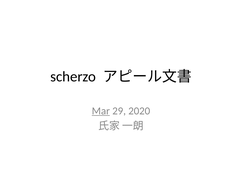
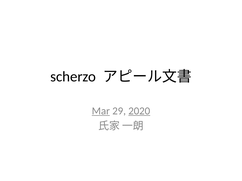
2020 underline: none -> present
